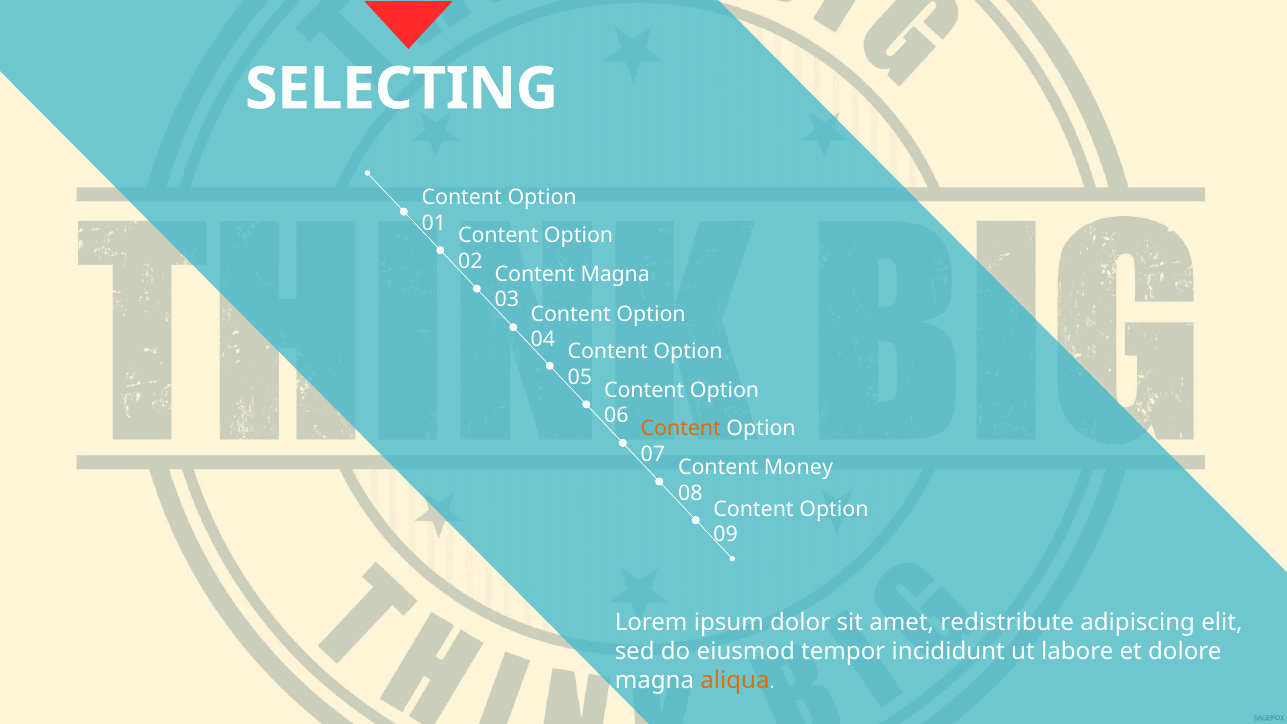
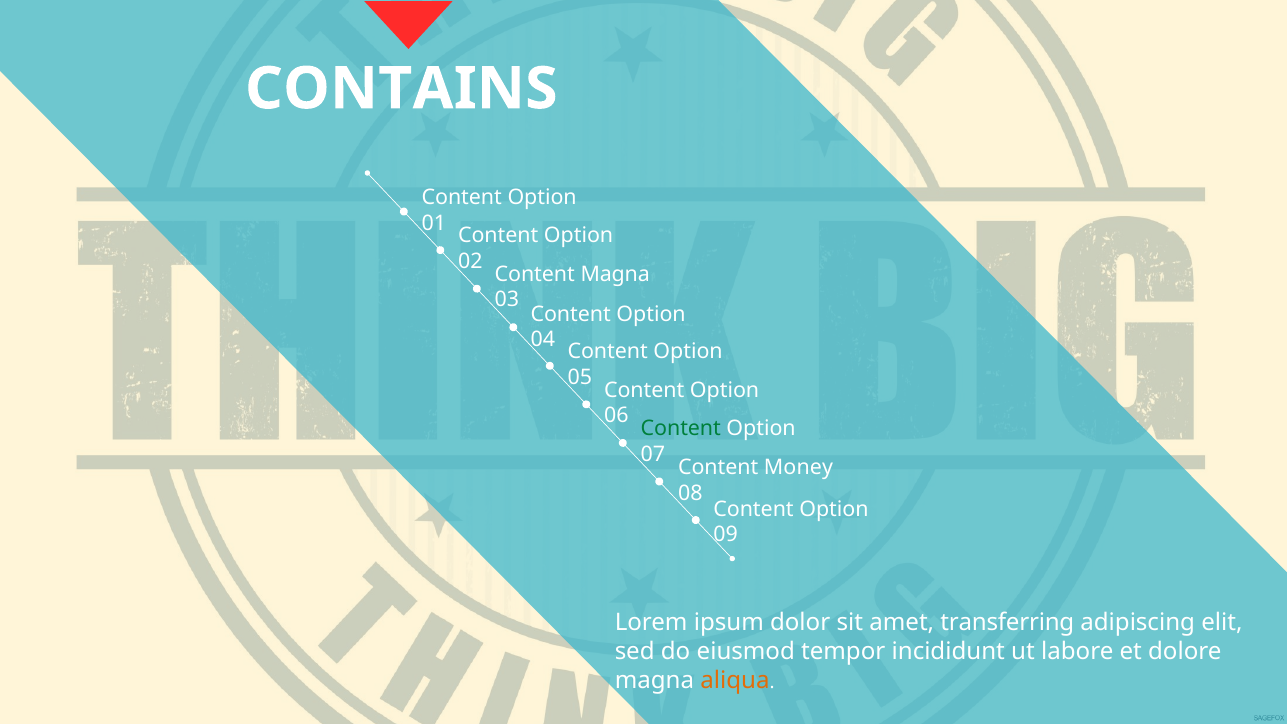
SELECTING: SELECTING -> CONTAINS
Content at (681, 429) colour: orange -> green
redistribute: redistribute -> transferring
